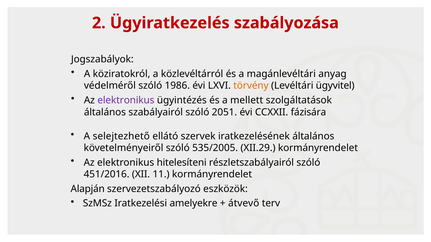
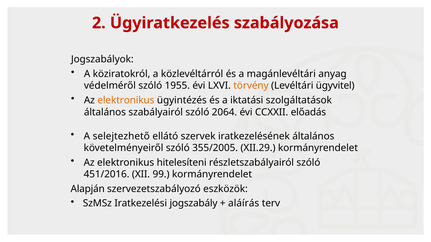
1986: 1986 -> 1955
elektronikus at (126, 100) colour: purple -> orange
mellett: mellett -> iktatási
2051: 2051 -> 2064
fázisára: fázisára -> előadás
535/2005: 535/2005 -> 355/2005
11: 11 -> 99
amelyekre: amelyekre -> jogszabály
átvevő: átvevő -> aláírás
